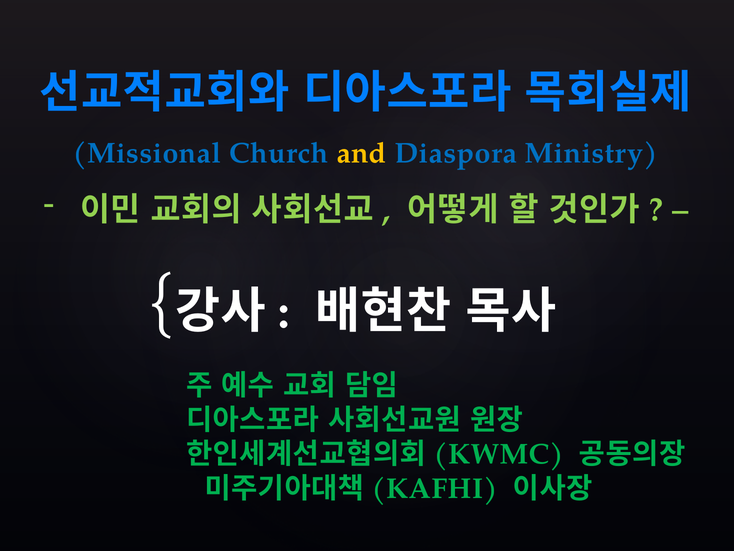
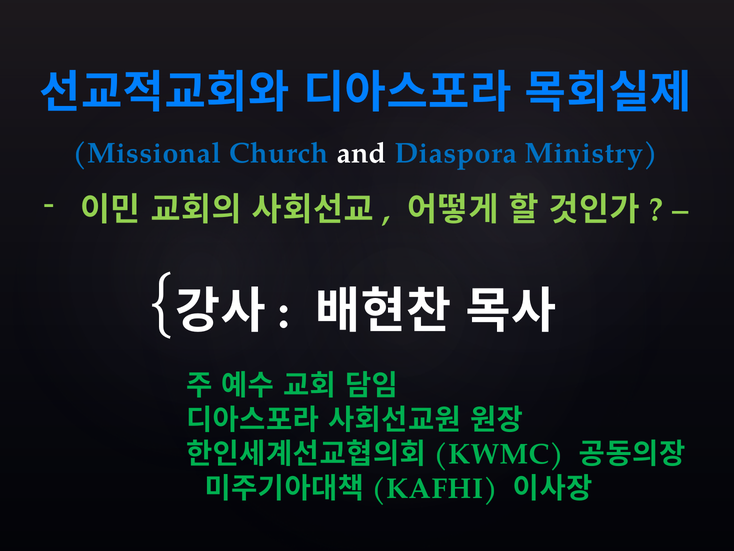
and colour: yellow -> white
